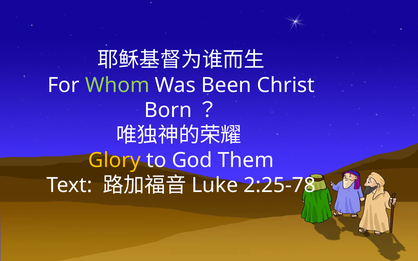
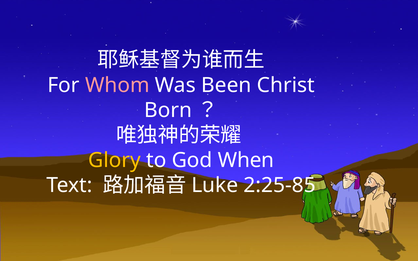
Whom colour: light green -> pink
Them: Them -> When
2:25-78: 2:25-78 -> 2:25-85
